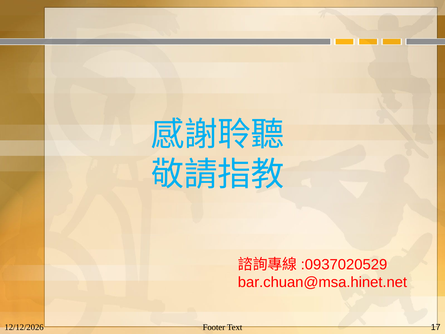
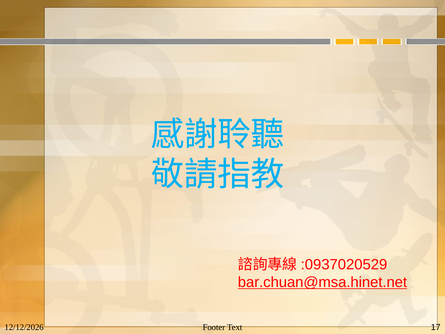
bar.chuan@msa.hinet.net underline: none -> present
